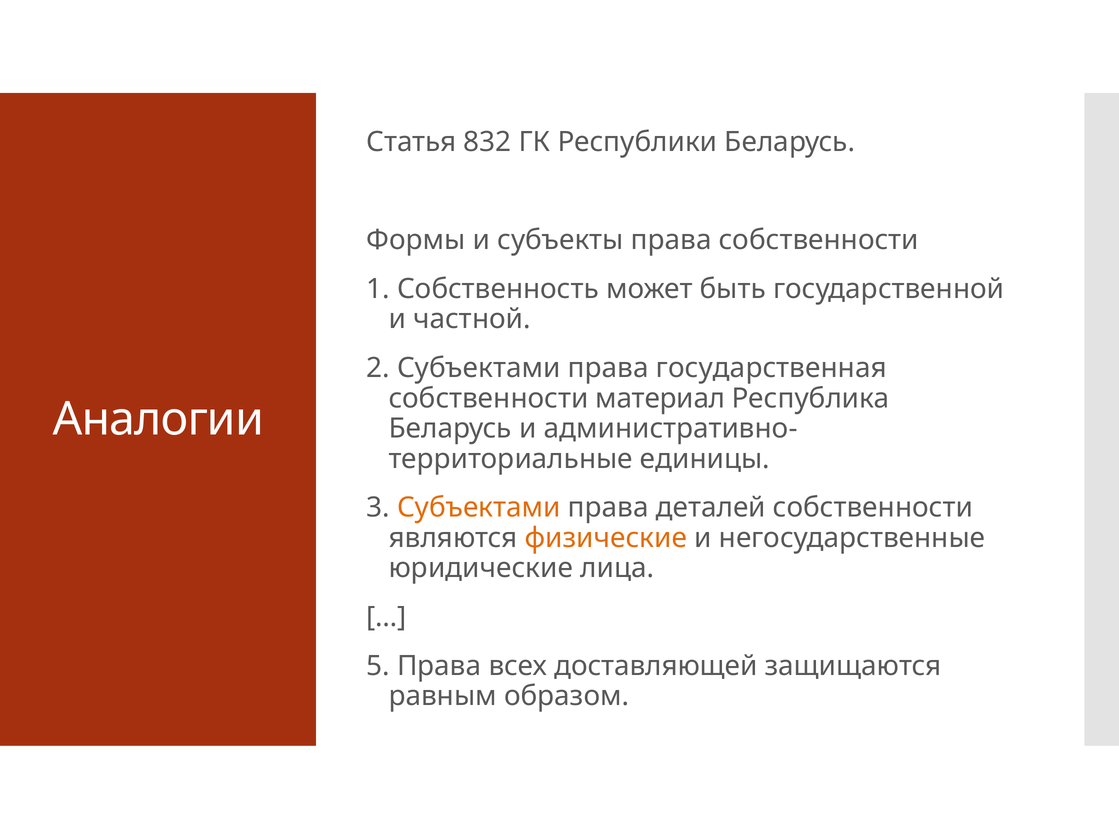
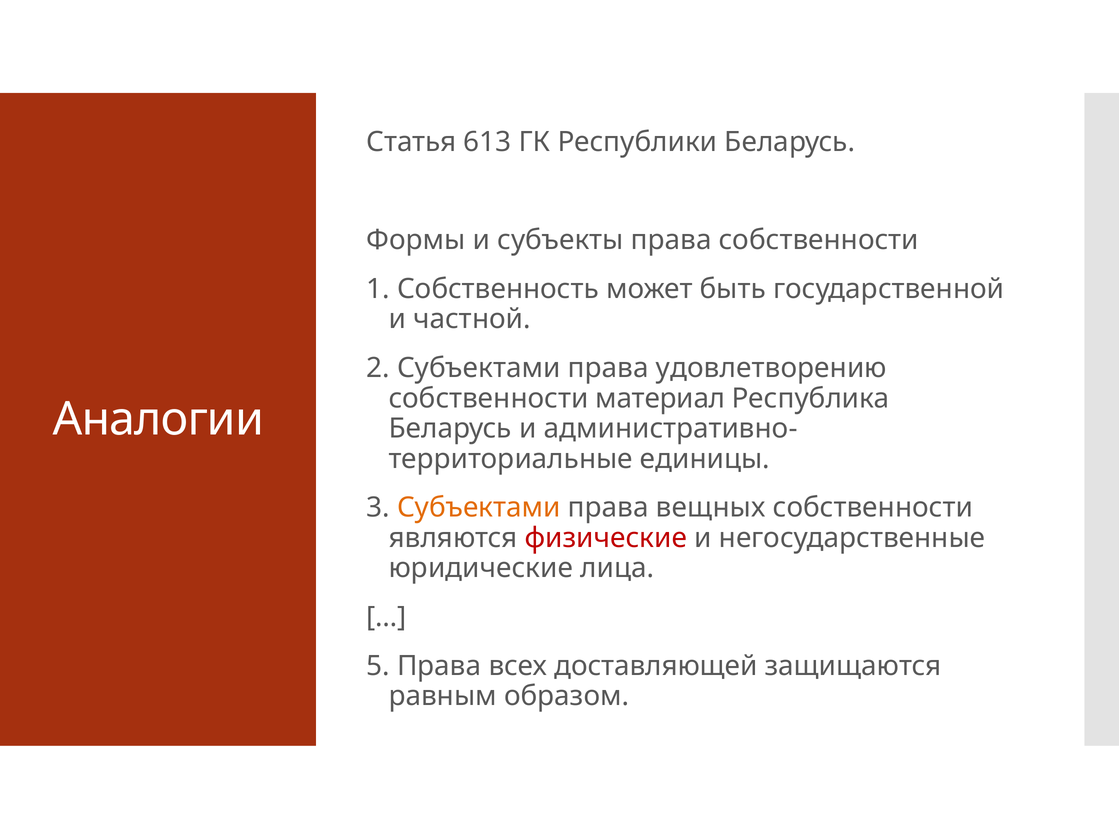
832: 832 -> 613
государственная: государственная -> удовлетворению
деталей: деталей -> вещных
физические colour: orange -> red
